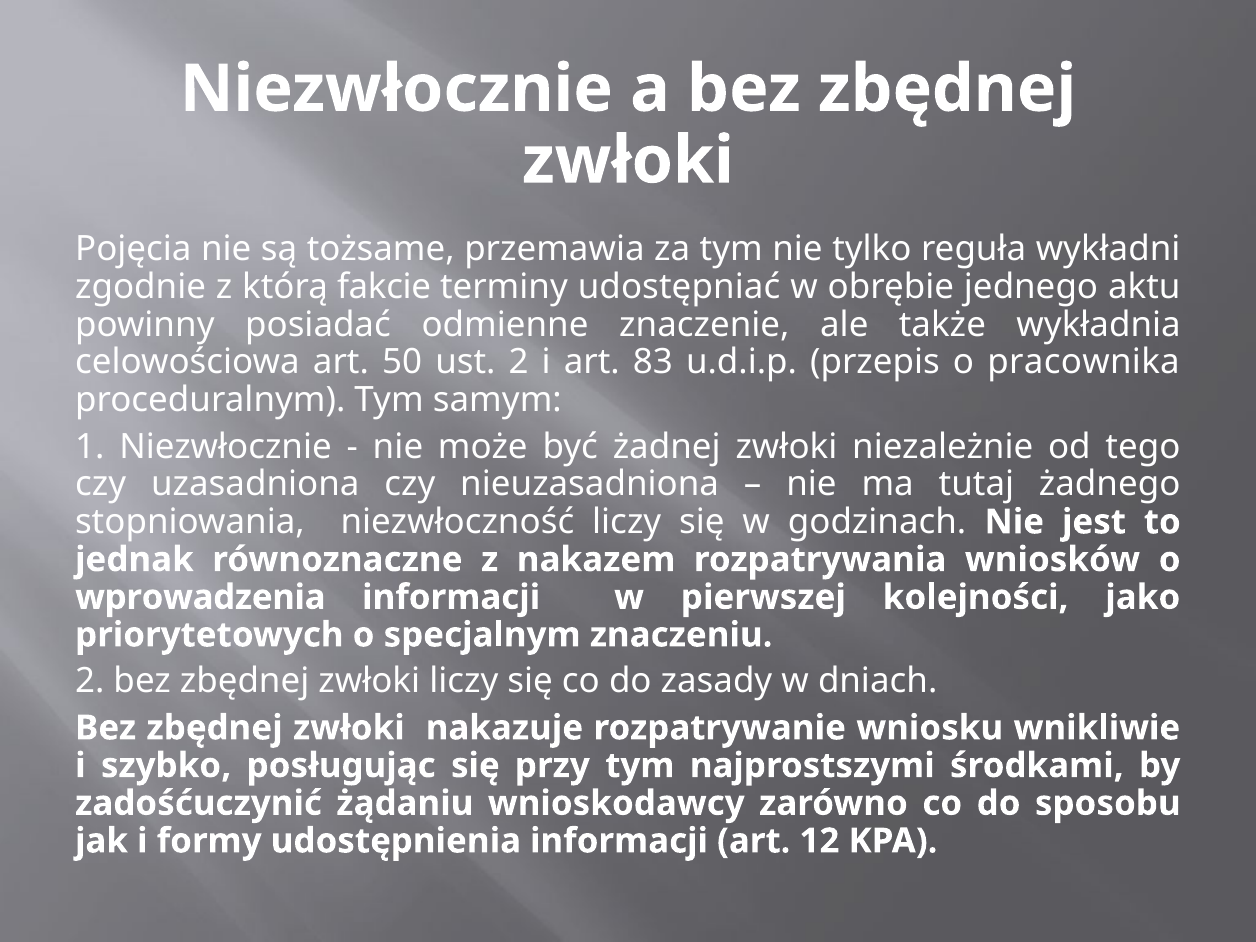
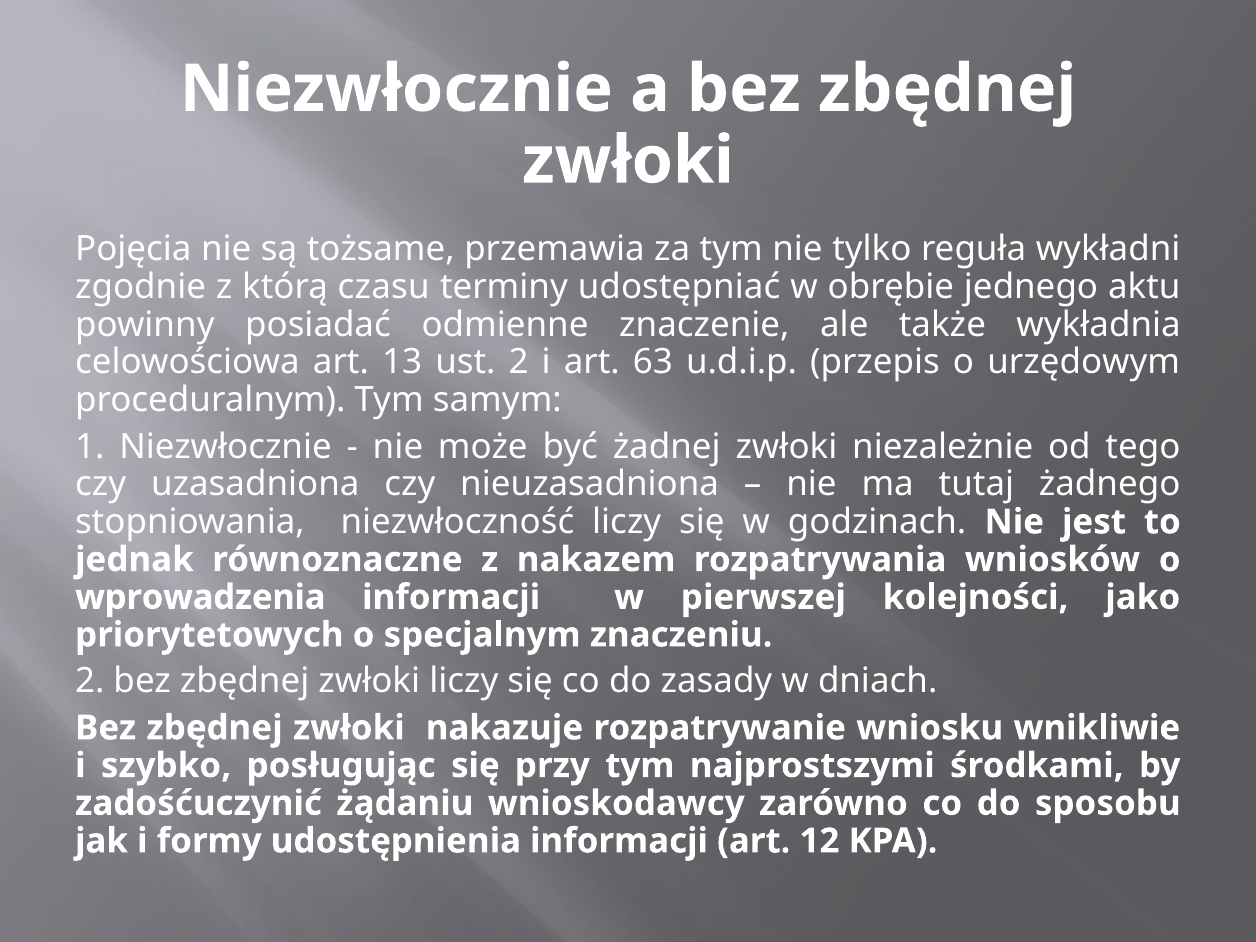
fakcie: fakcie -> czasu
50: 50 -> 13
83: 83 -> 63
pracownika: pracownika -> urzędowym
